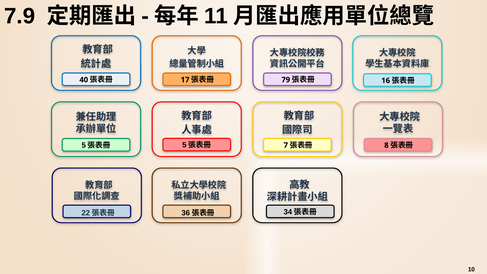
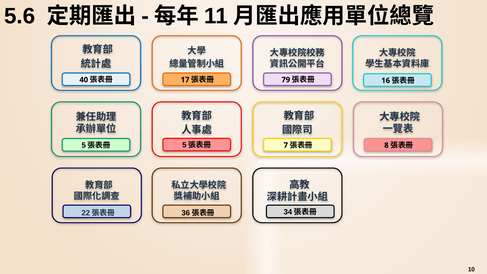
7.9: 7.9 -> 5.6
